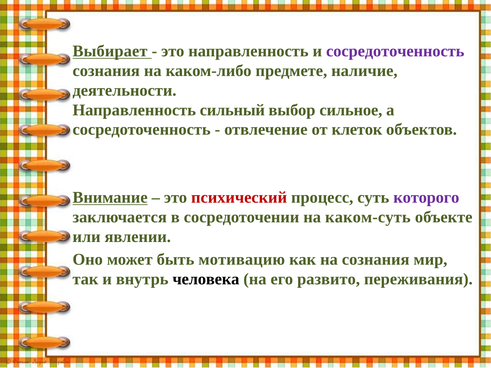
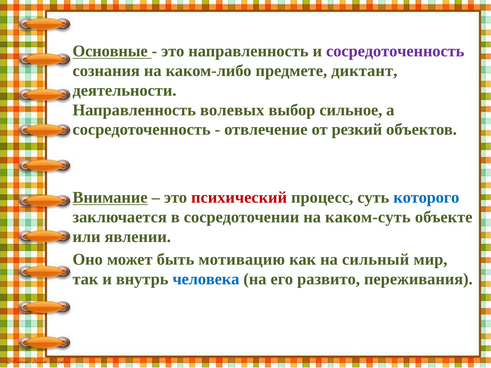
Выбирает: Выбирает -> Основные
наличие: наличие -> диктант
сильный: сильный -> волевых
клеток: клеток -> резкий
которого colour: purple -> blue
на сознания: сознания -> сильный
человека colour: black -> blue
